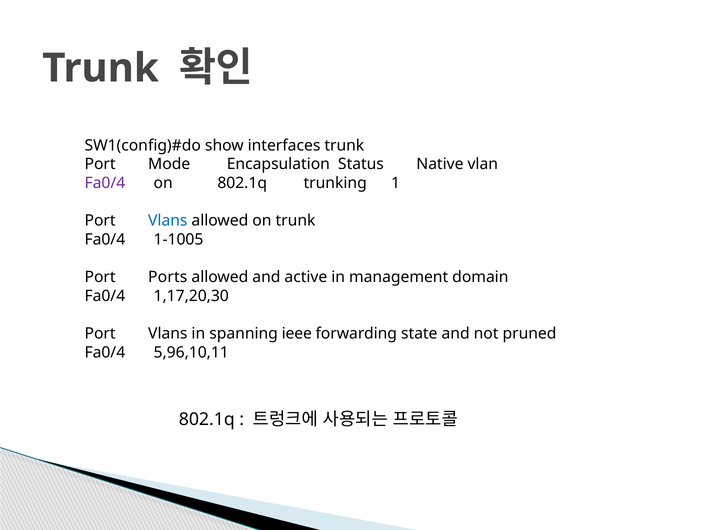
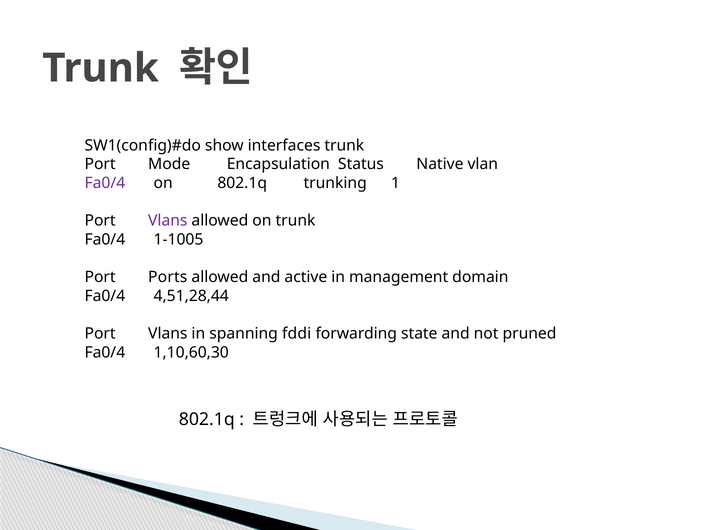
Vlans at (168, 221) colour: blue -> purple
1,17,20,30: 1,17,20,30 -> 4,51,28,44
ieee: ieee -> fddi
5,96,10,11: 5,96,10,11 -> 1,10,60,30
